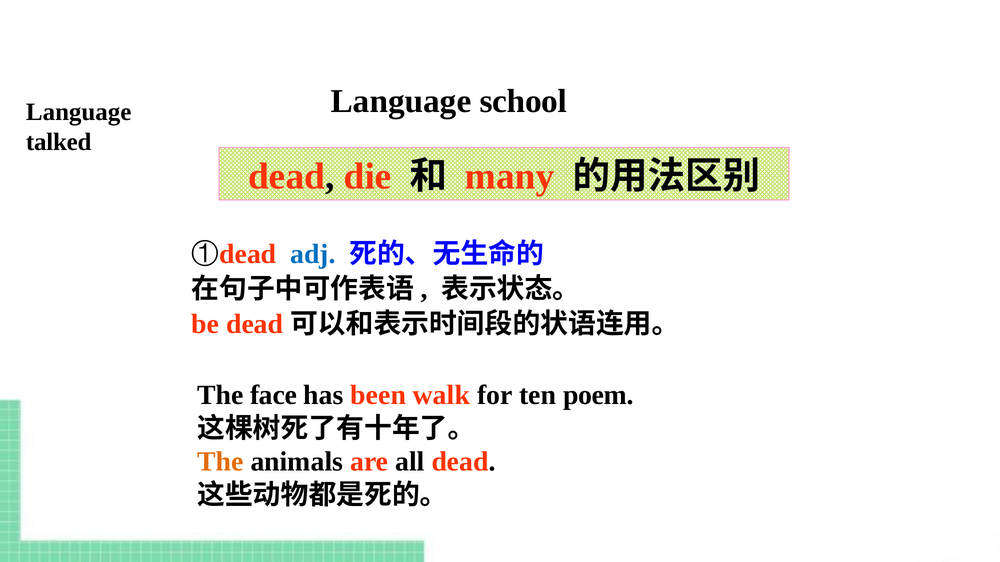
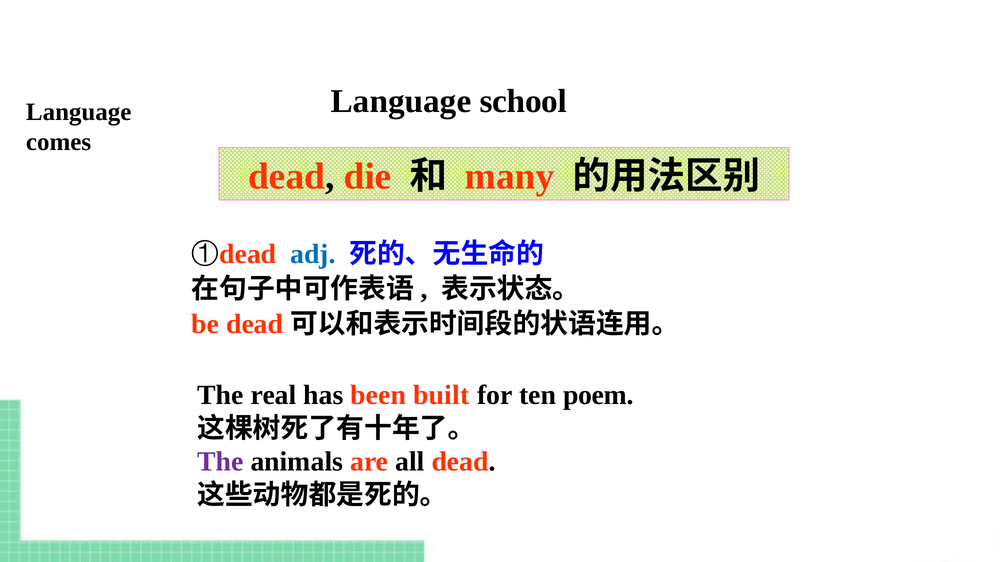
talked: talked -> comes
face: face -> real
walk: walk -> built
The at (220, 462) colour: orange -> purple
